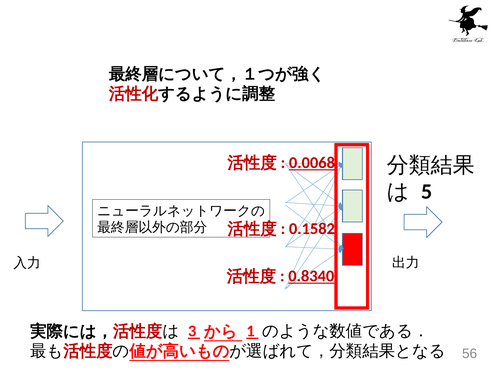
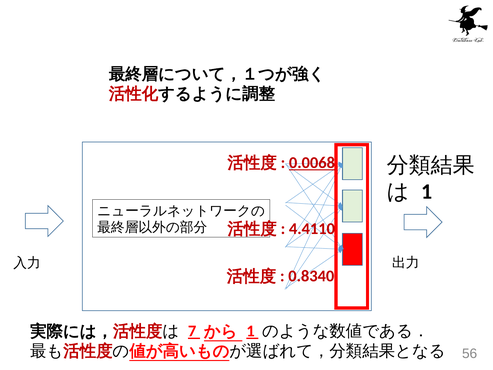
5 at (427, 192): 5 -> 1
0.1582: 0.1582 -> 4.4110
0.8340 underline: present -> none
3: 3 -> 7
